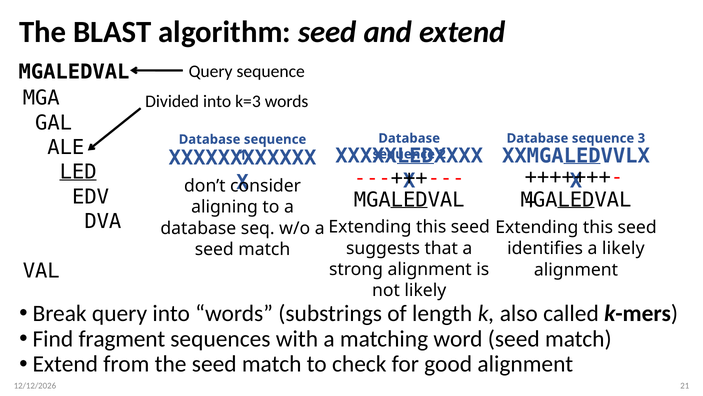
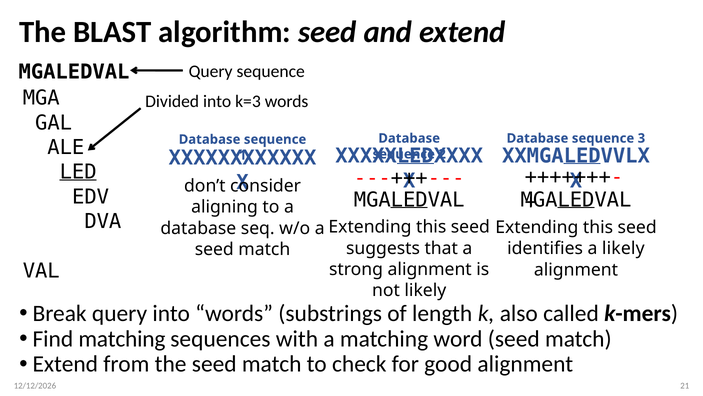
Find fragment: fragment -> matching
